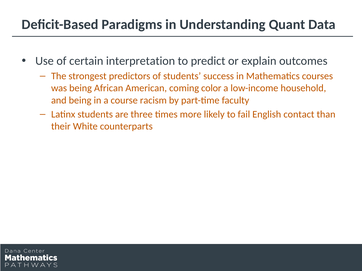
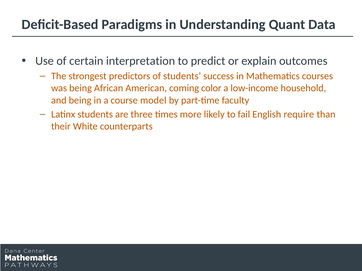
racism: racism -> model
contact: contact -> require
